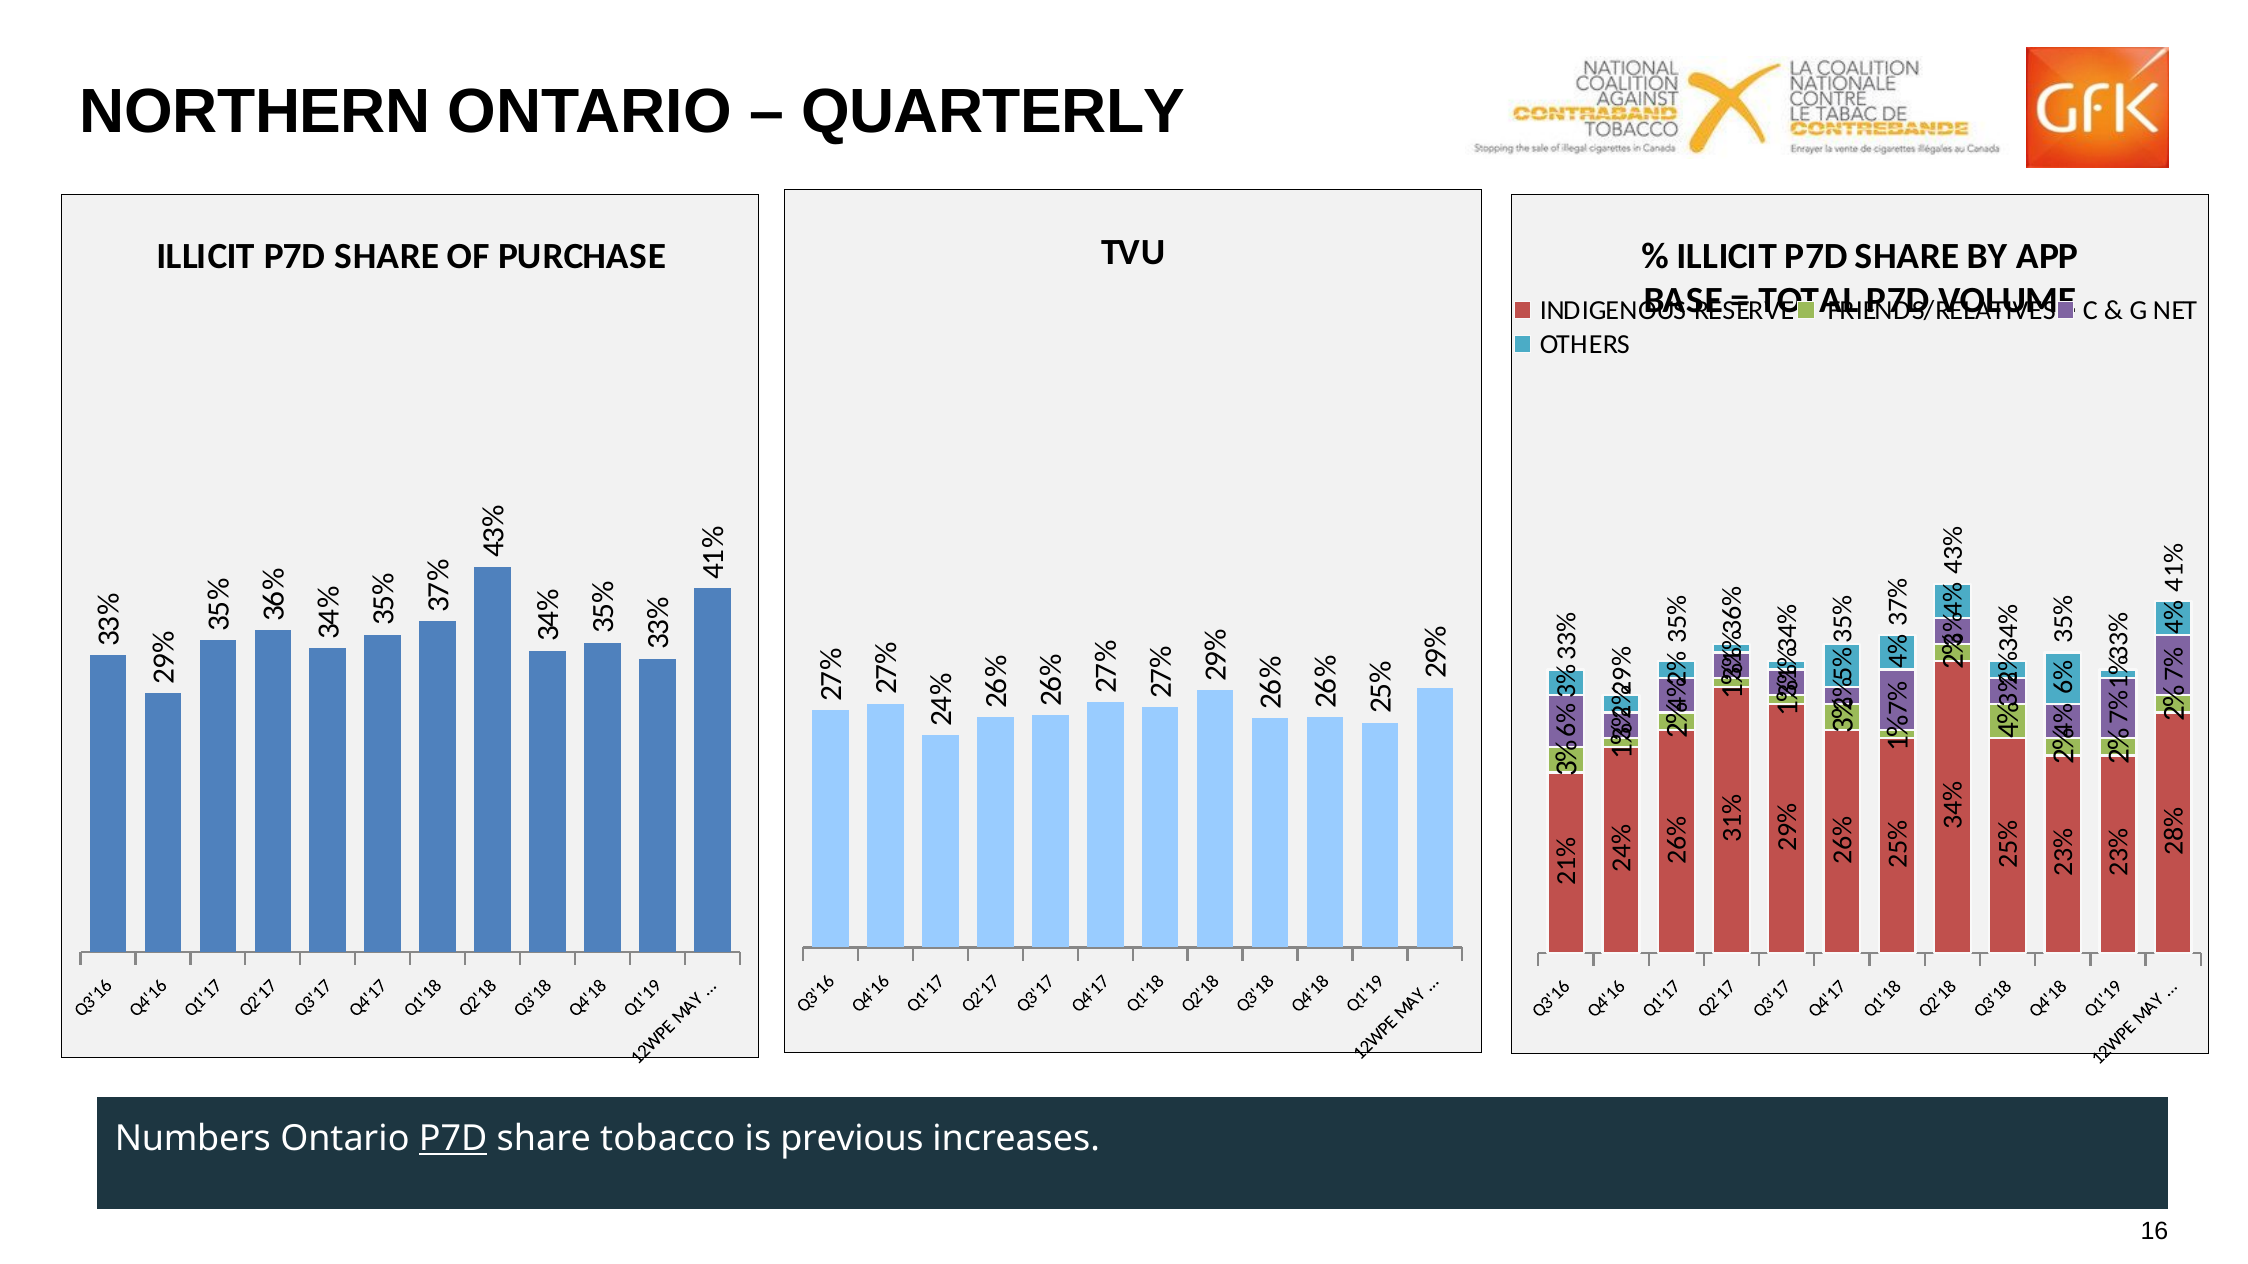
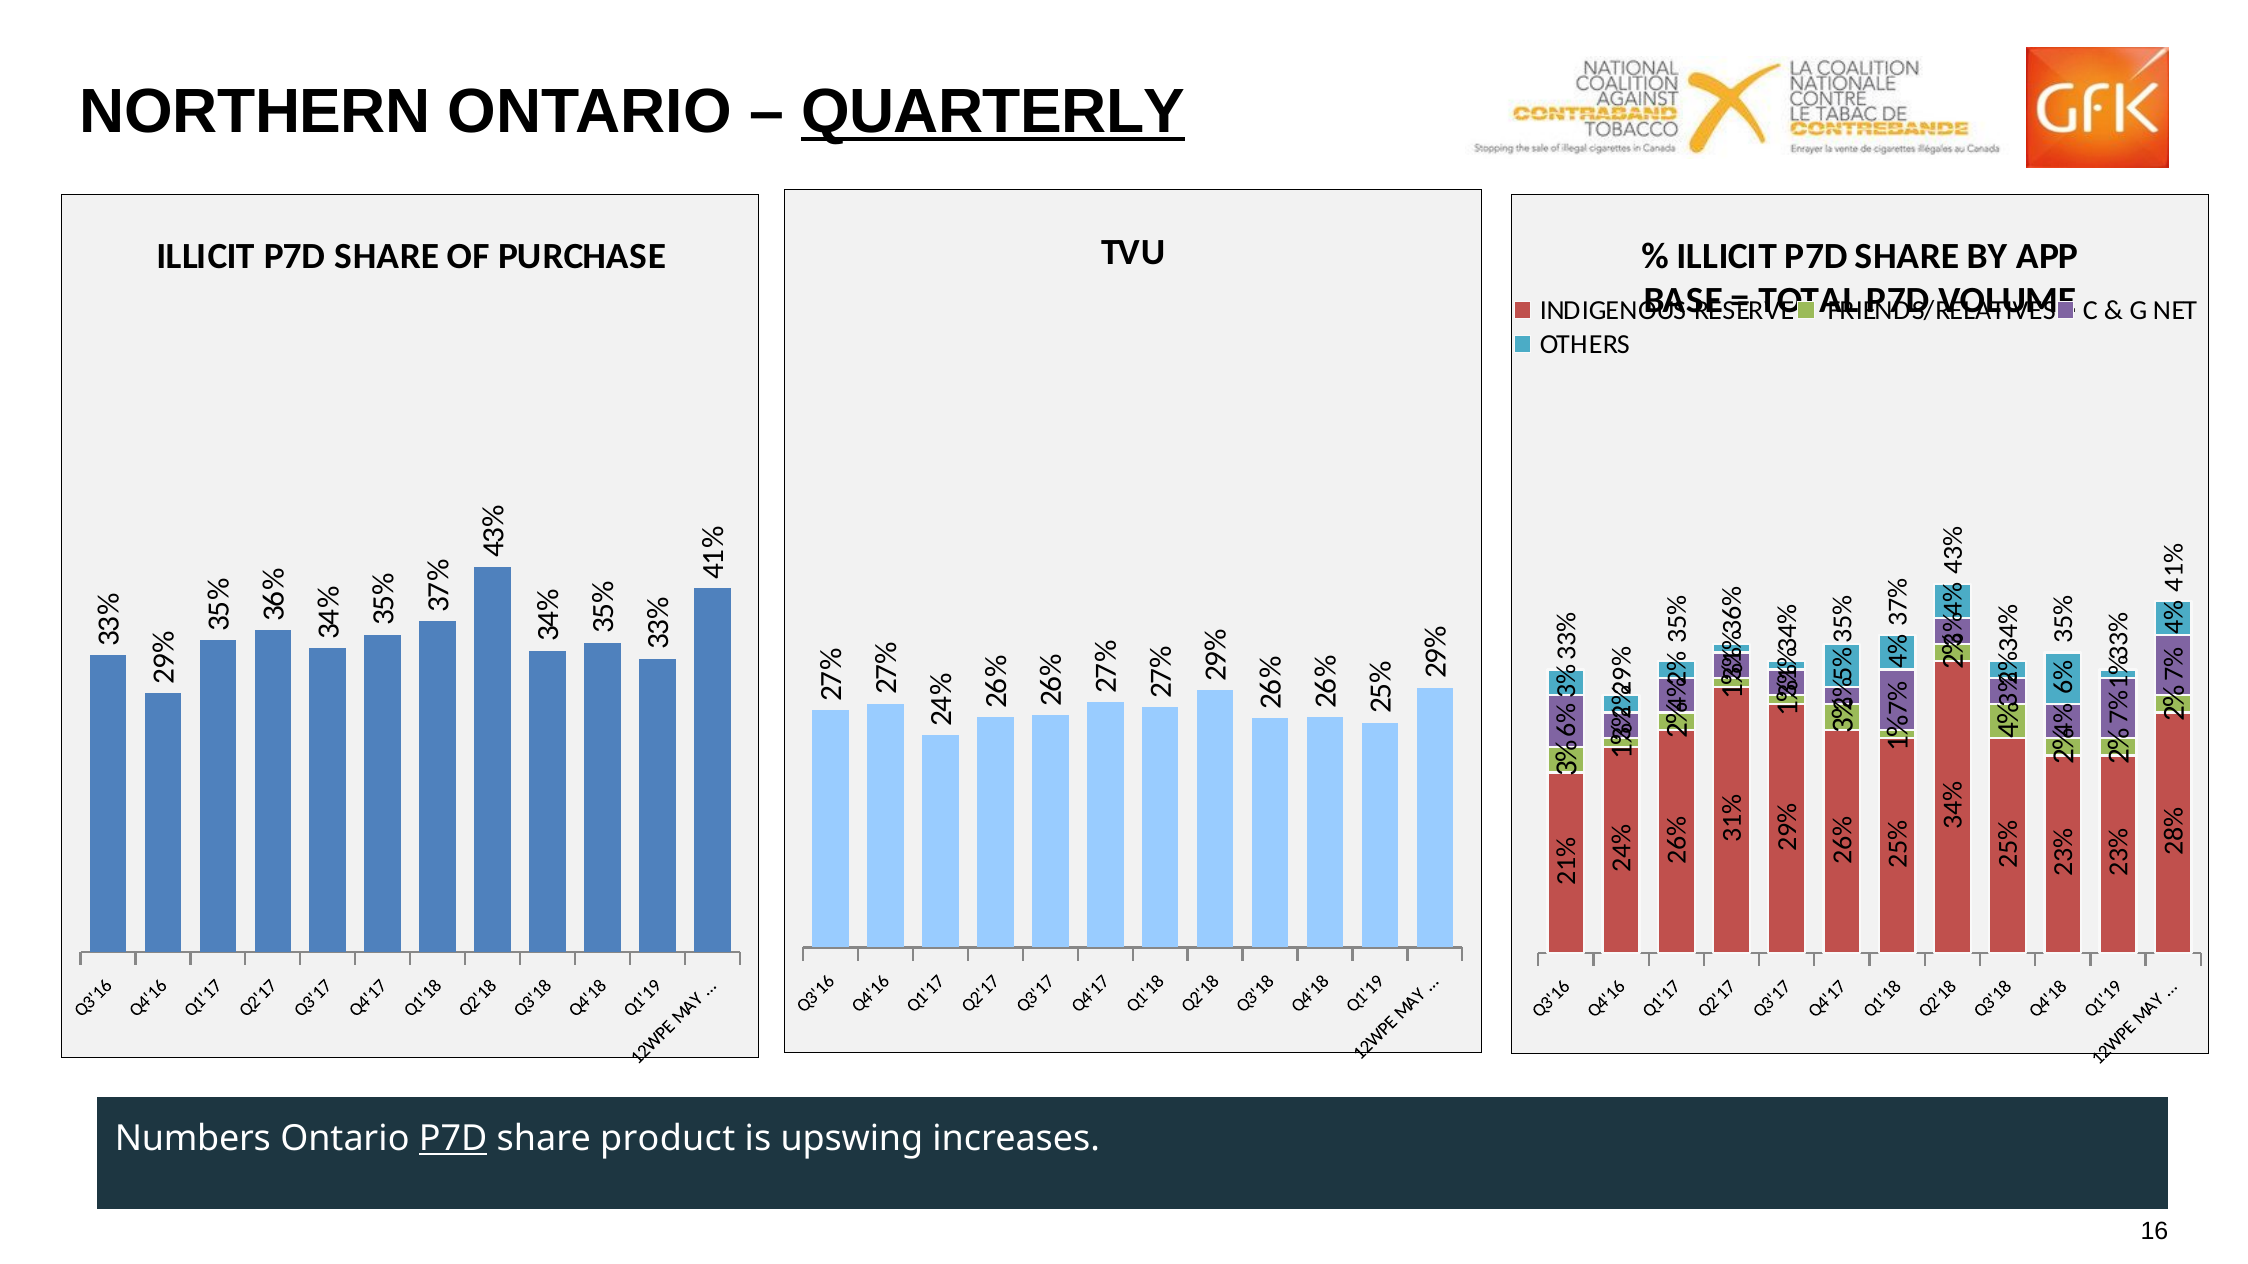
QUARTERLY underline: none -> present
tobacco: tobacco -> product
previous: previous -> upswing
